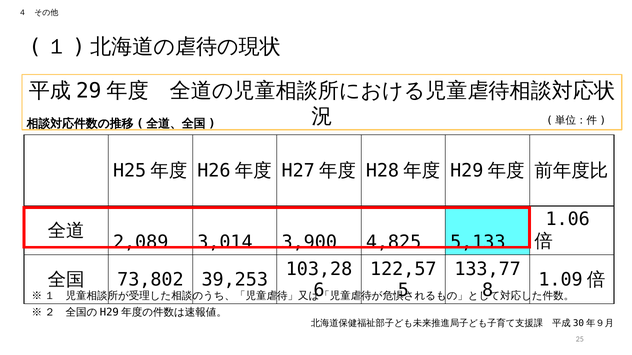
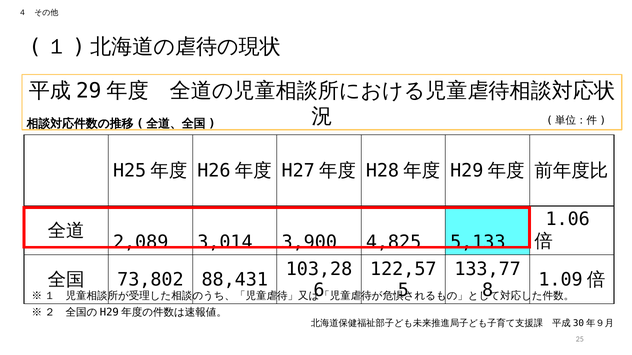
39,253: 39,253 -> 88,431
